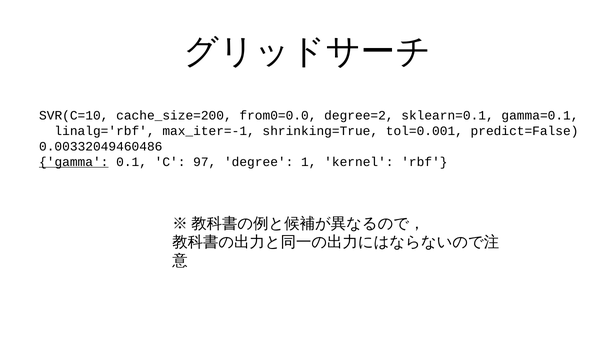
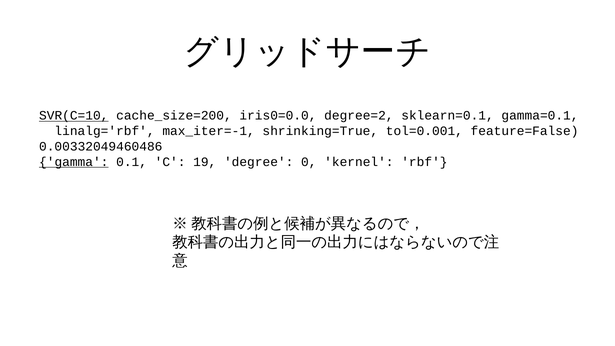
SVR(C=10 underline: none -> present
from0=0.0: from0=0.0 -> iris0=0.0
predict=False: predict=False -> feature=False
97: 97 -> 19
1: 1 -> 0
